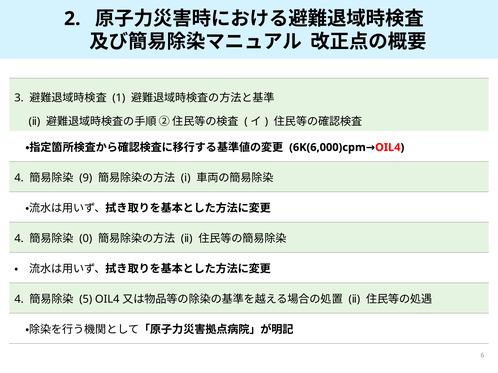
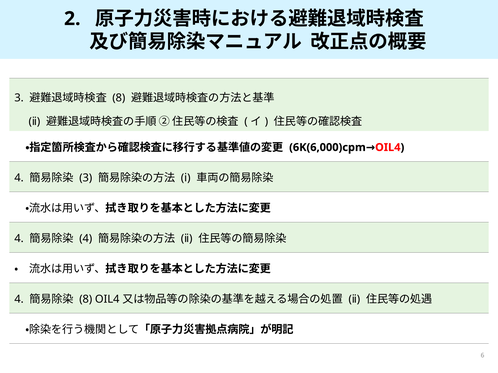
1 at (119, 98): 1 -> 8
9 at (86, 178): 9 -> 3
0 at (86, 239): 0 -> 4
5 at (86, 300): 5 -> 8
